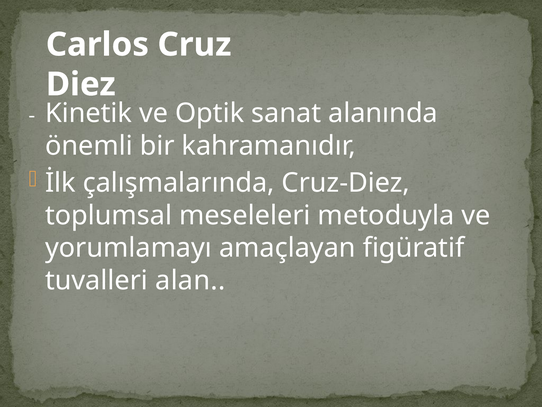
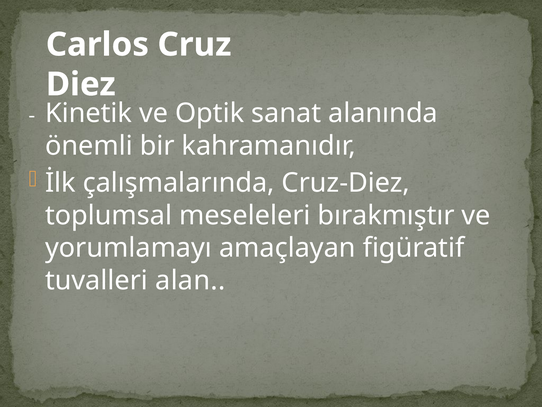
metoduyla: metoduyla -> bırakmıştır
